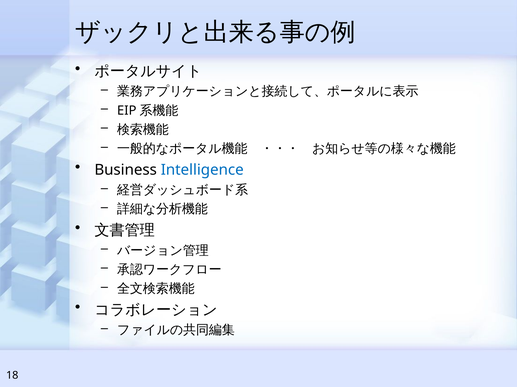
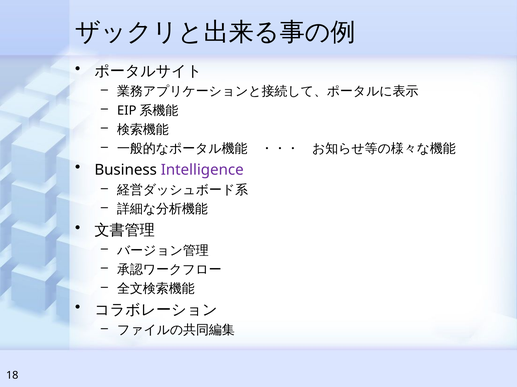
Intelligence colour: blue -> purple
